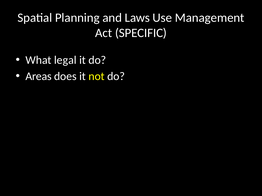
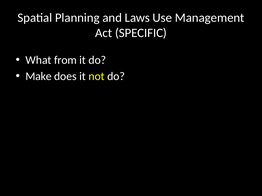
legal: legal -> from
Areas: Areas -> Make
